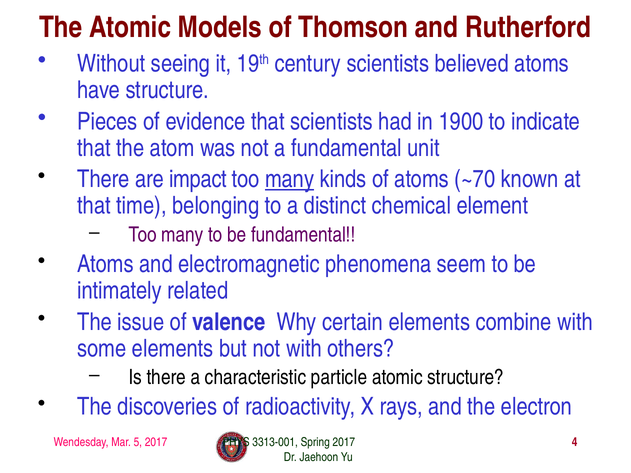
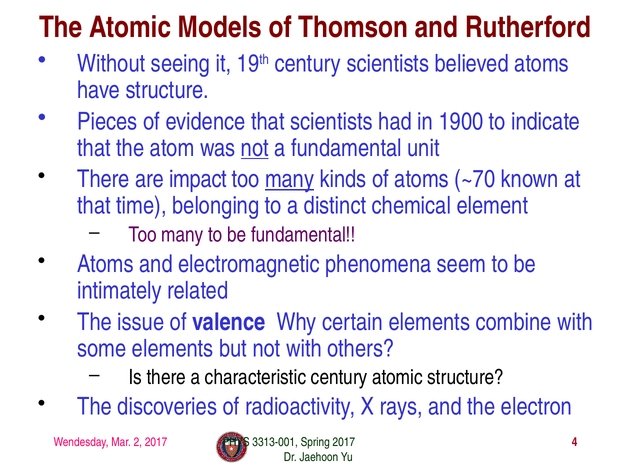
not at (255, 148) underline: none -> present
characteristic particle: particle -> century
5: 5 -> 2
